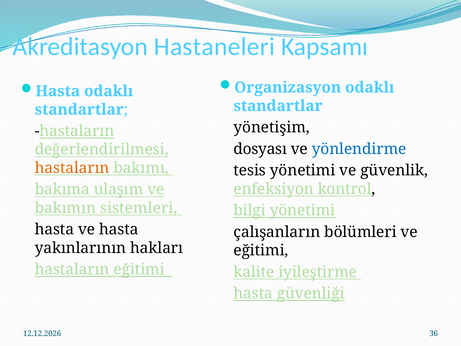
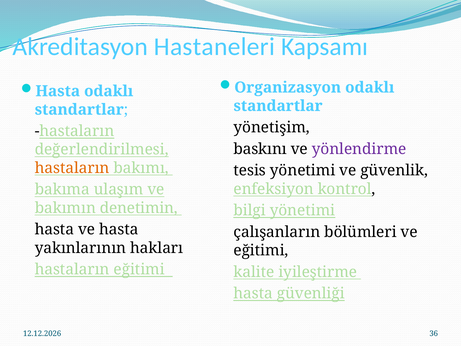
dosyası: dosyası -> baskını
yönlendirme colour: blue -> purple
sistemleri: sistemleri -> denetimin
